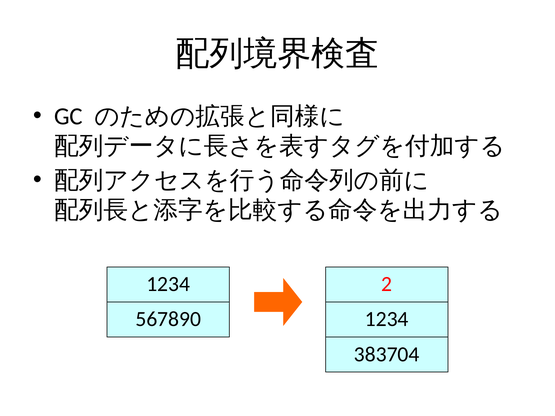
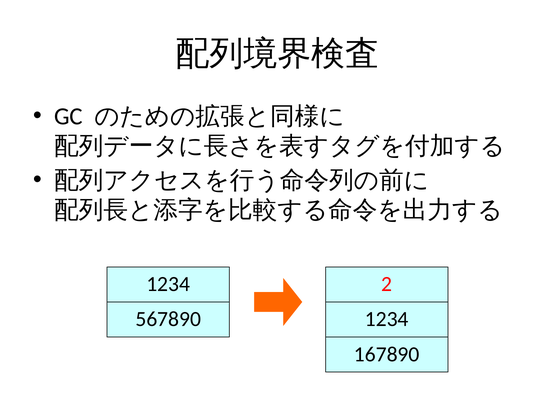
383704: 383704 -> 167890
